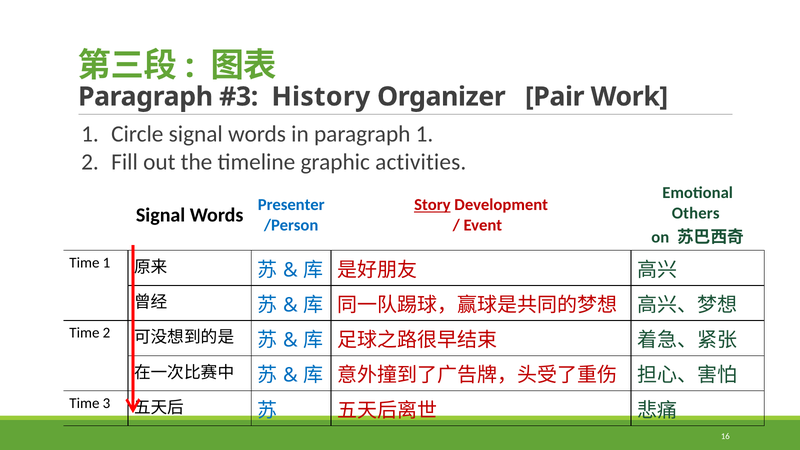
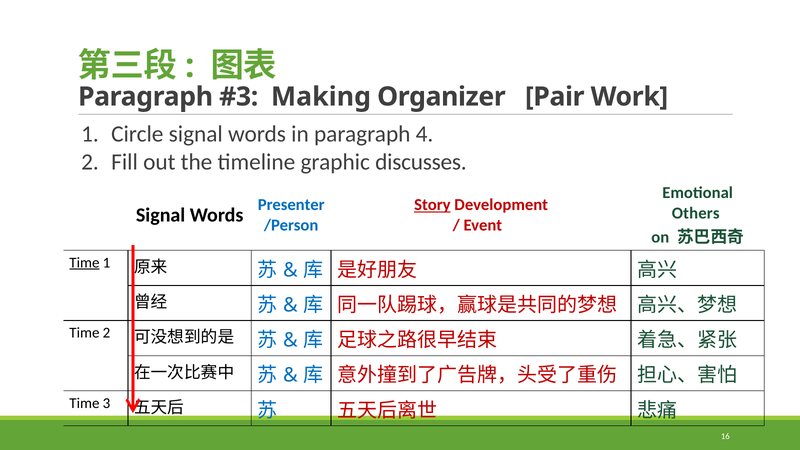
History: History -> Making
paragraph 1: 1 -> 4
activities: activities -> discusses
Time at (84, 263) underline: none -> present
